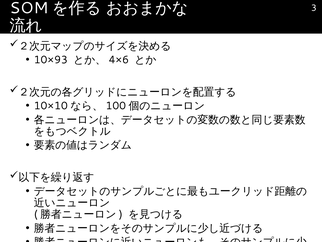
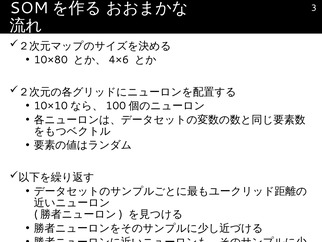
10×93: 10×93 -> 10×80
